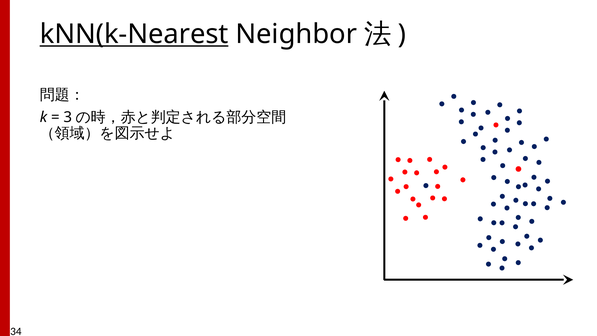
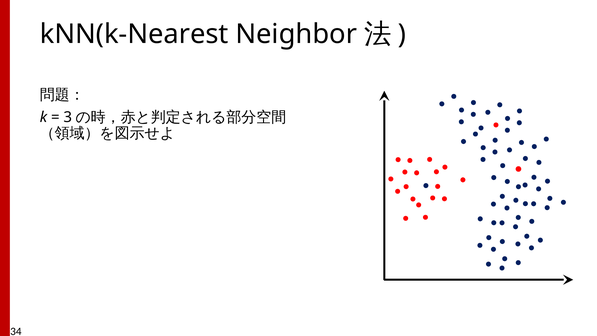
kNN(k-Nearest underline: present -> none
